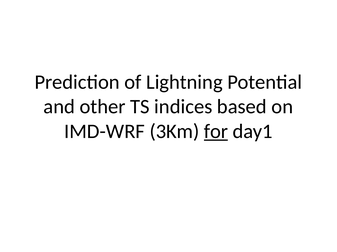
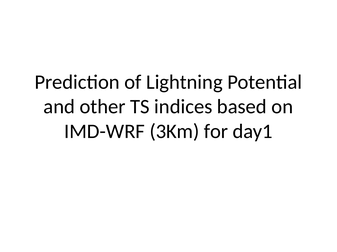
for underline: present -> none
